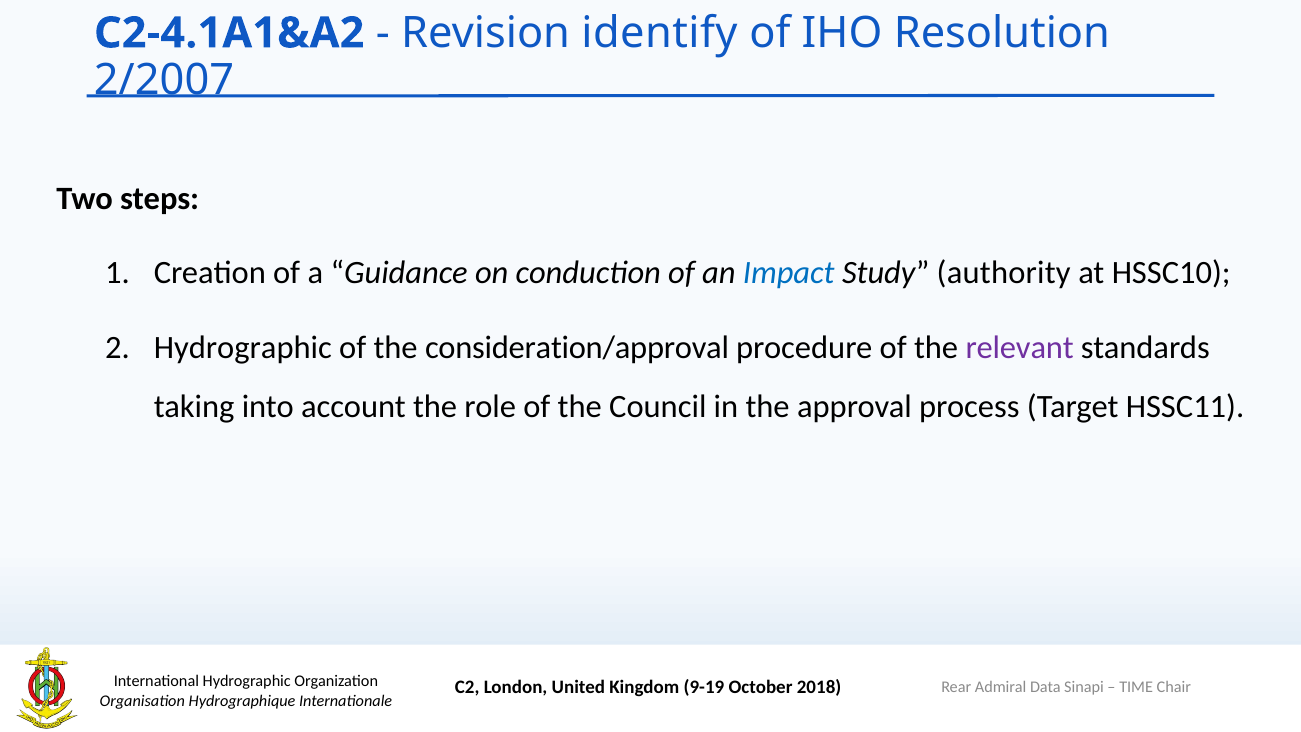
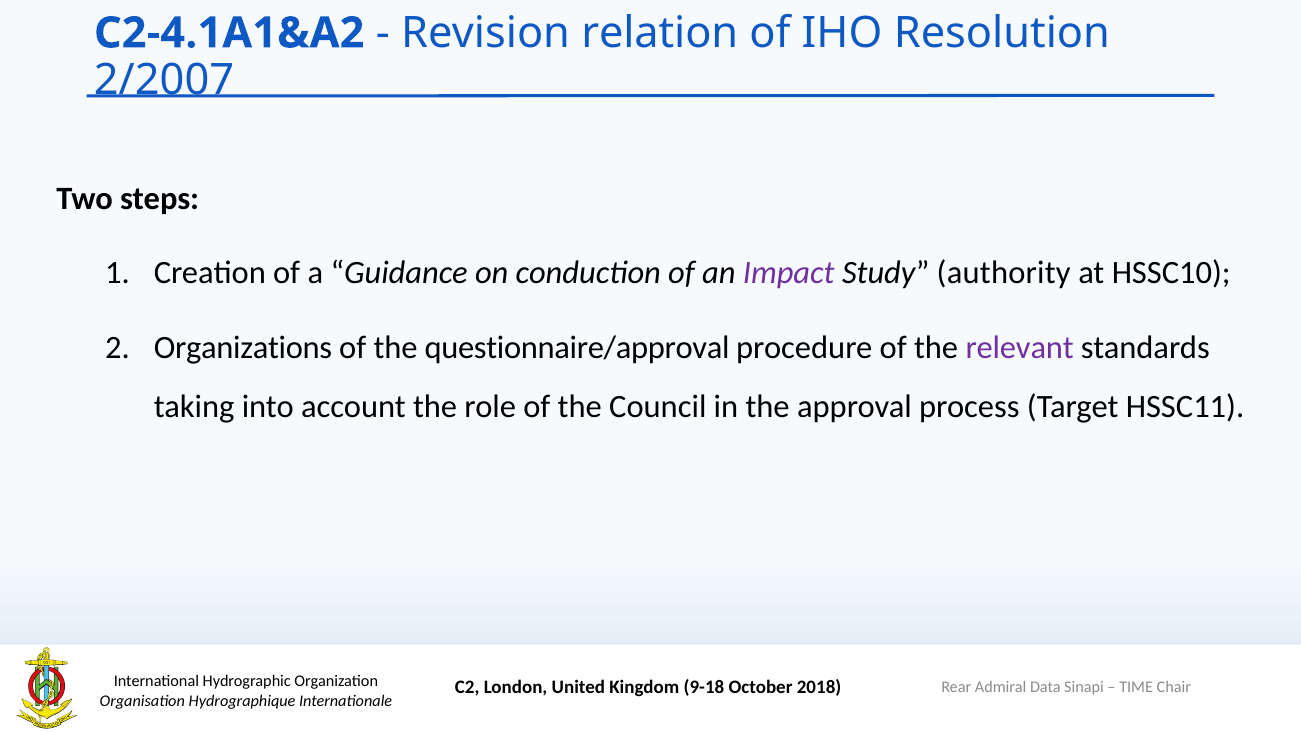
identify: identify -> relation
Impact colour: blue -> purple
Hydrographic at (243, 348): Hydrographic -> Organizations
consideration/approval: consideration/approval -> questionnaire/approval
9-19: 9-19 -> 9-18
